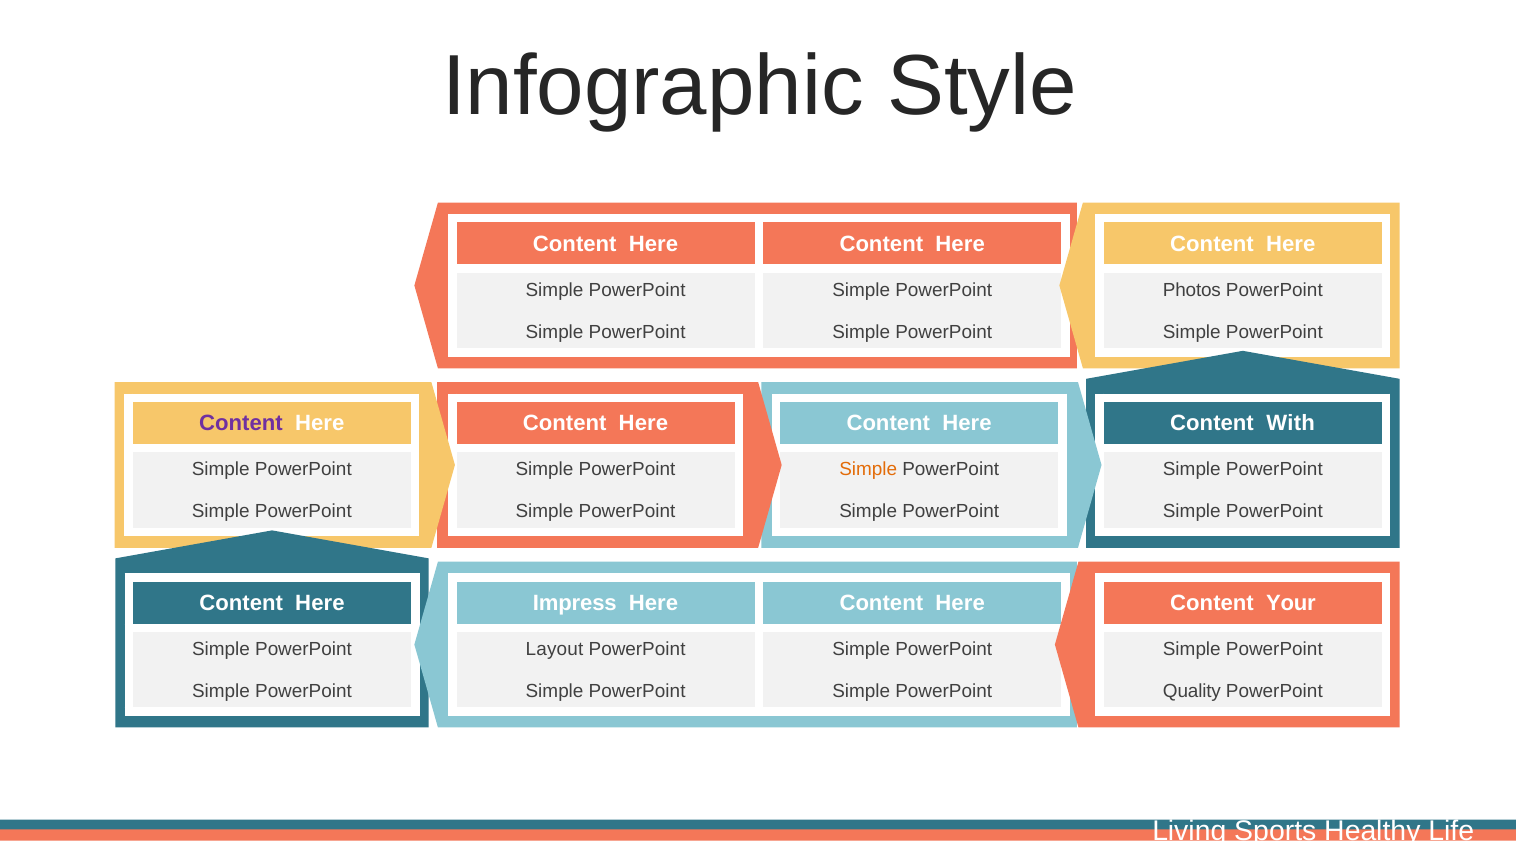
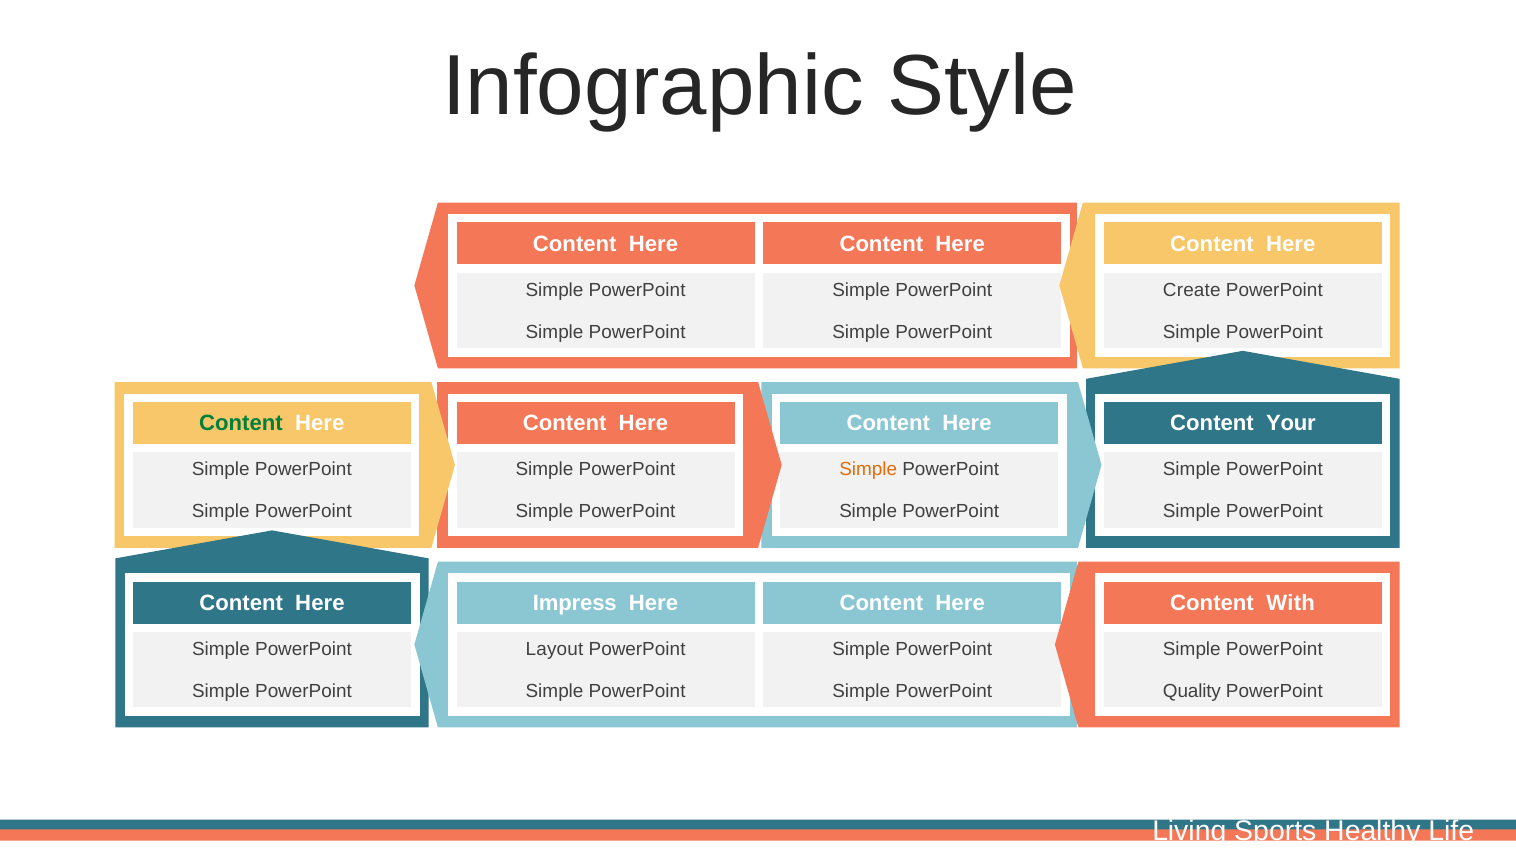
Photos: Photos -> Create
Content at (241, 423) colour: purple -> green
With: With -> Your
Your: Your -> With
